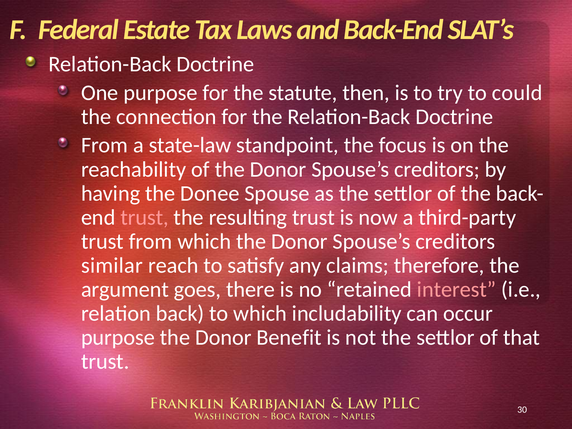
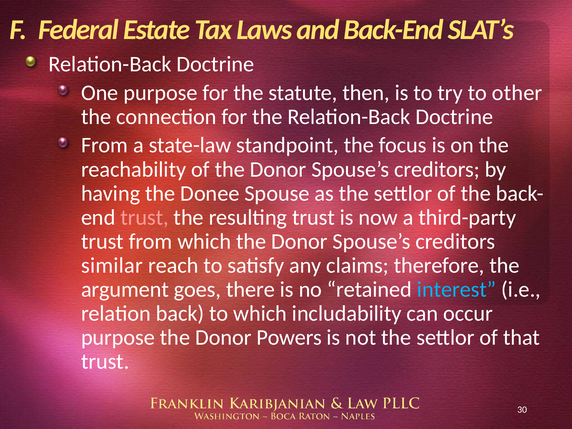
could: could -> other
interest colour: pink -> light blue
Benefit: Benefit -> Powers
